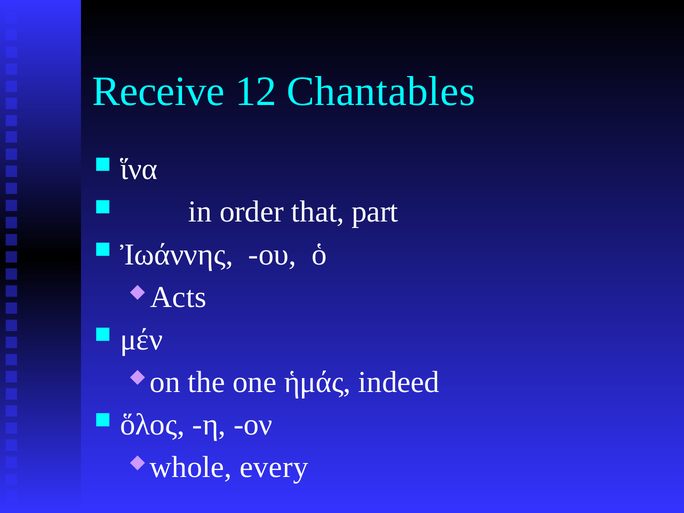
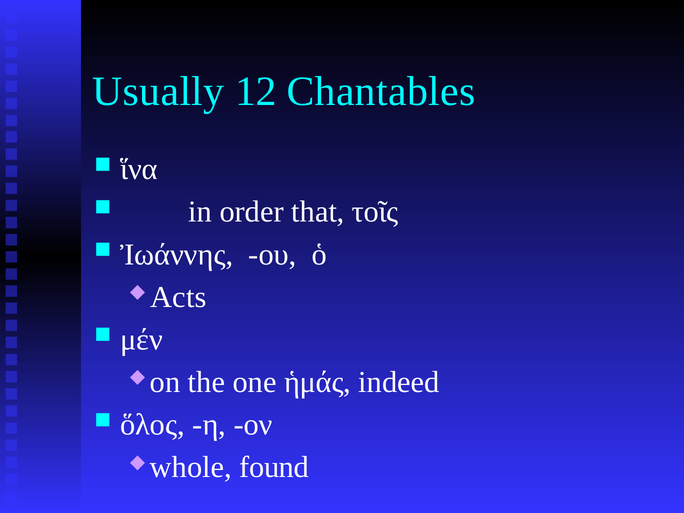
Receive: Receive -> Usually
part: part -> τοῖς
every: every -> found
